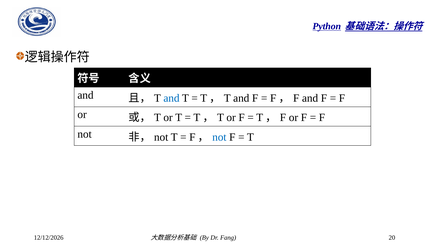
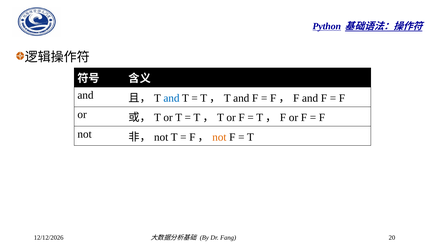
not at (219, 137) colour: blue -> orange
